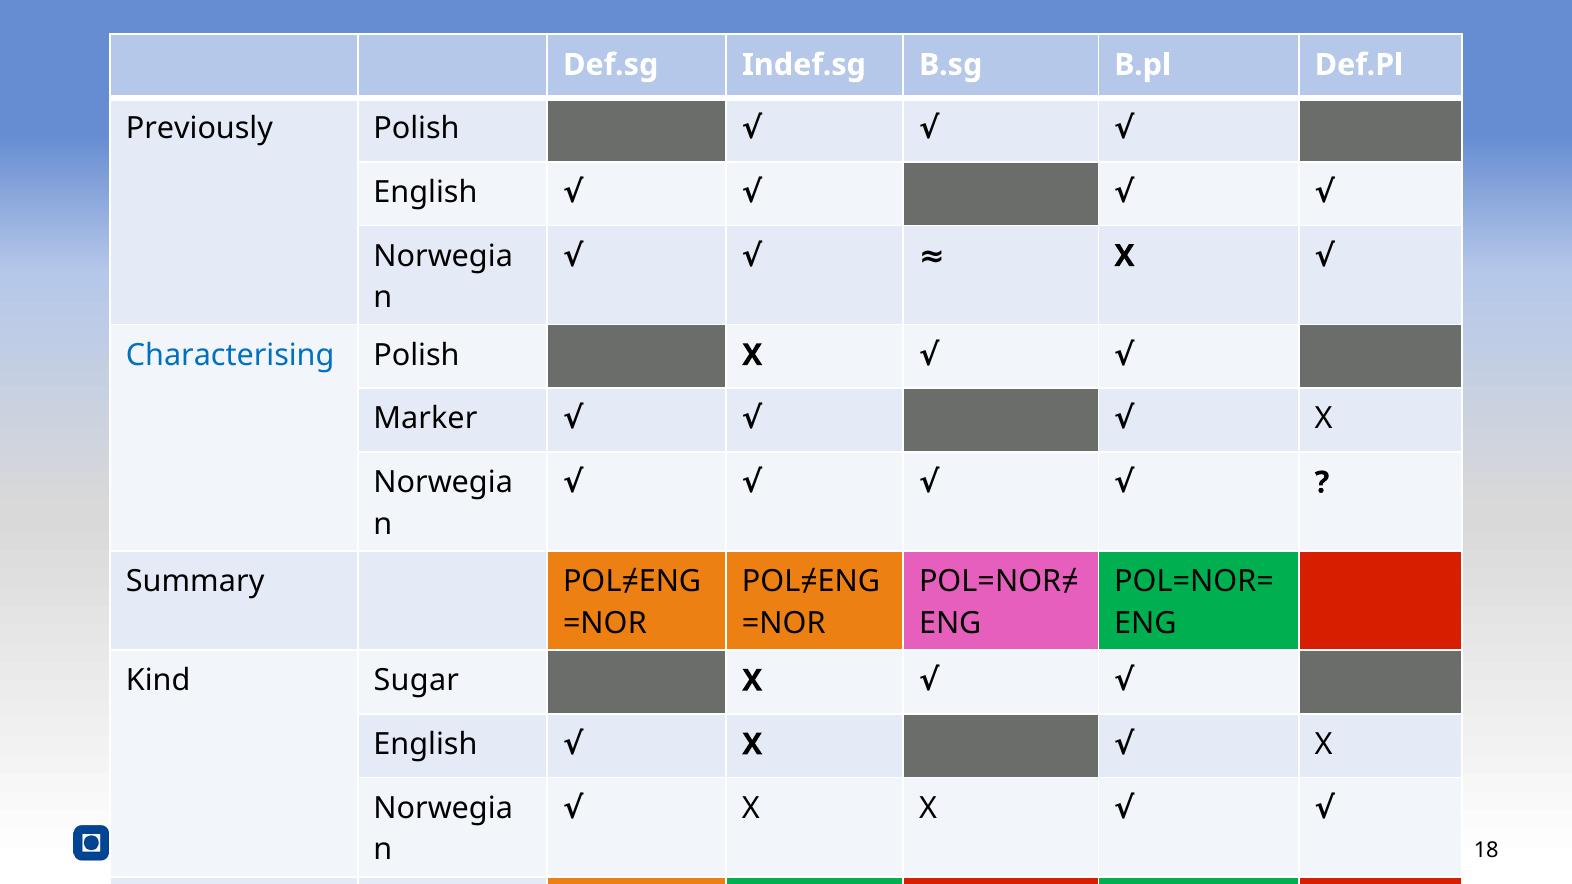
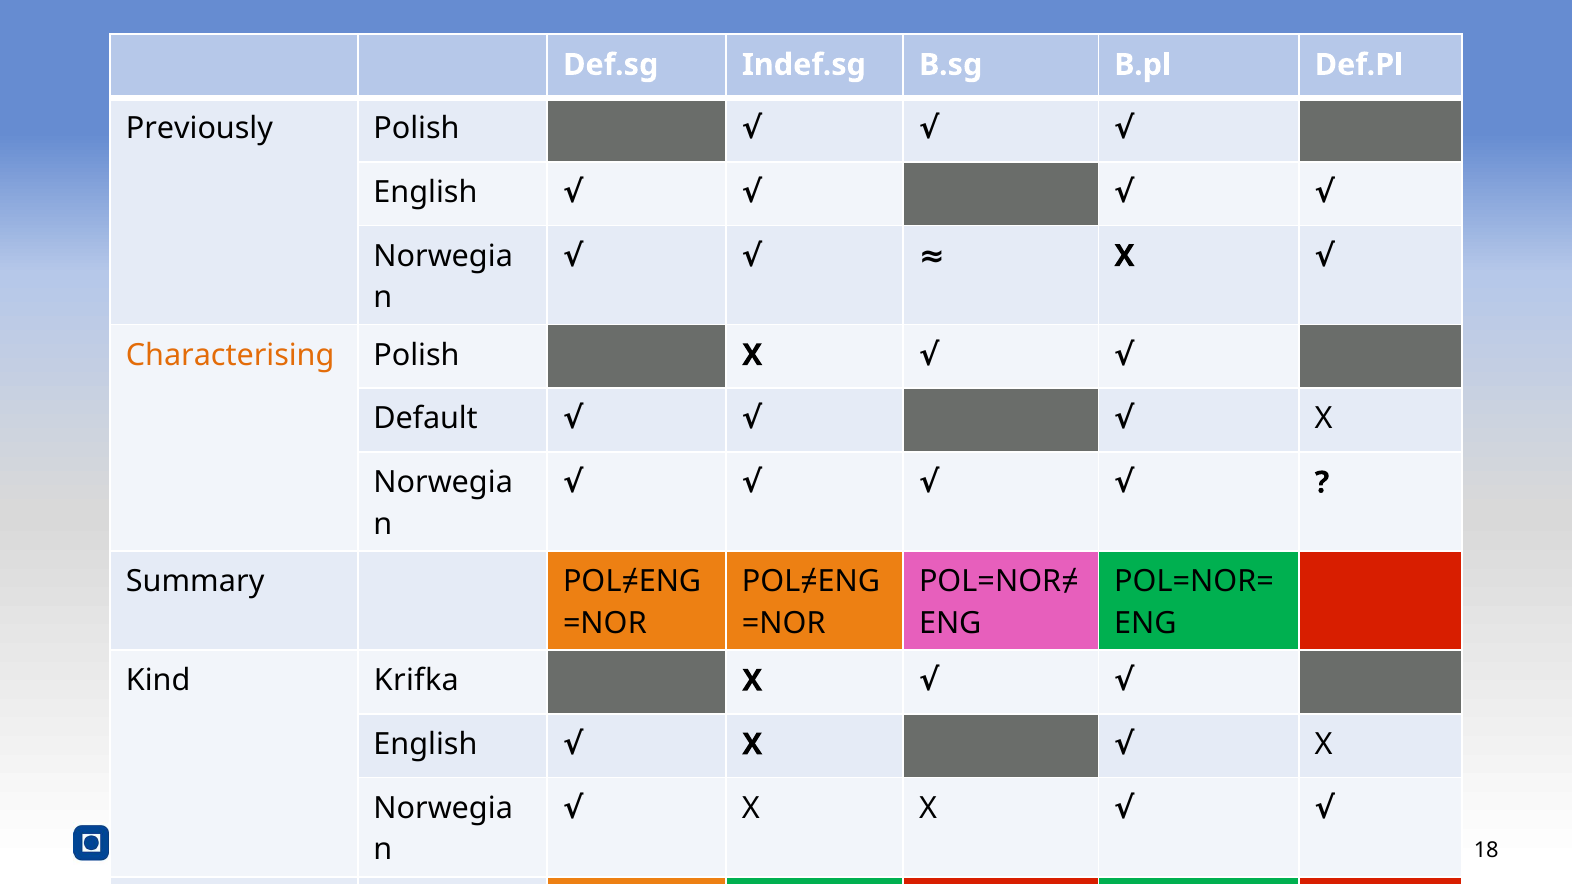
Characterising colour: blue -> orange
Marker: Marker -> Default
Sugar: Sugar -> Krifka
